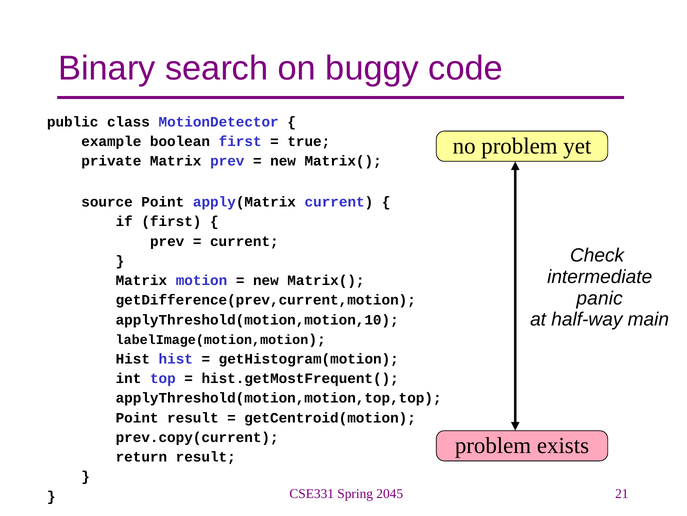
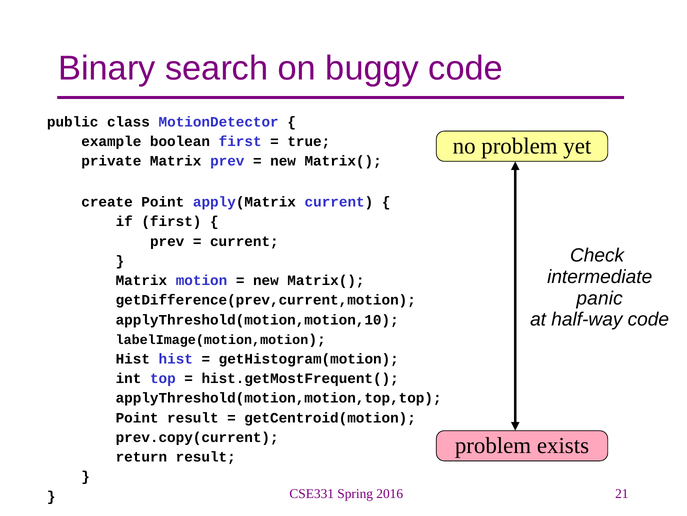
source: source -> create
half-way main: main -> code
2045: 2045 -> 2016
